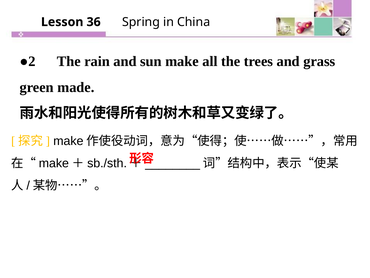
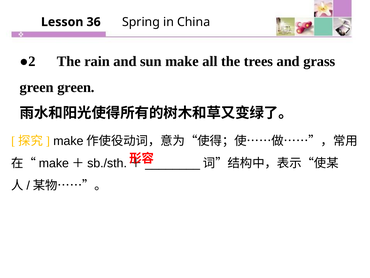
green made: made -> green
